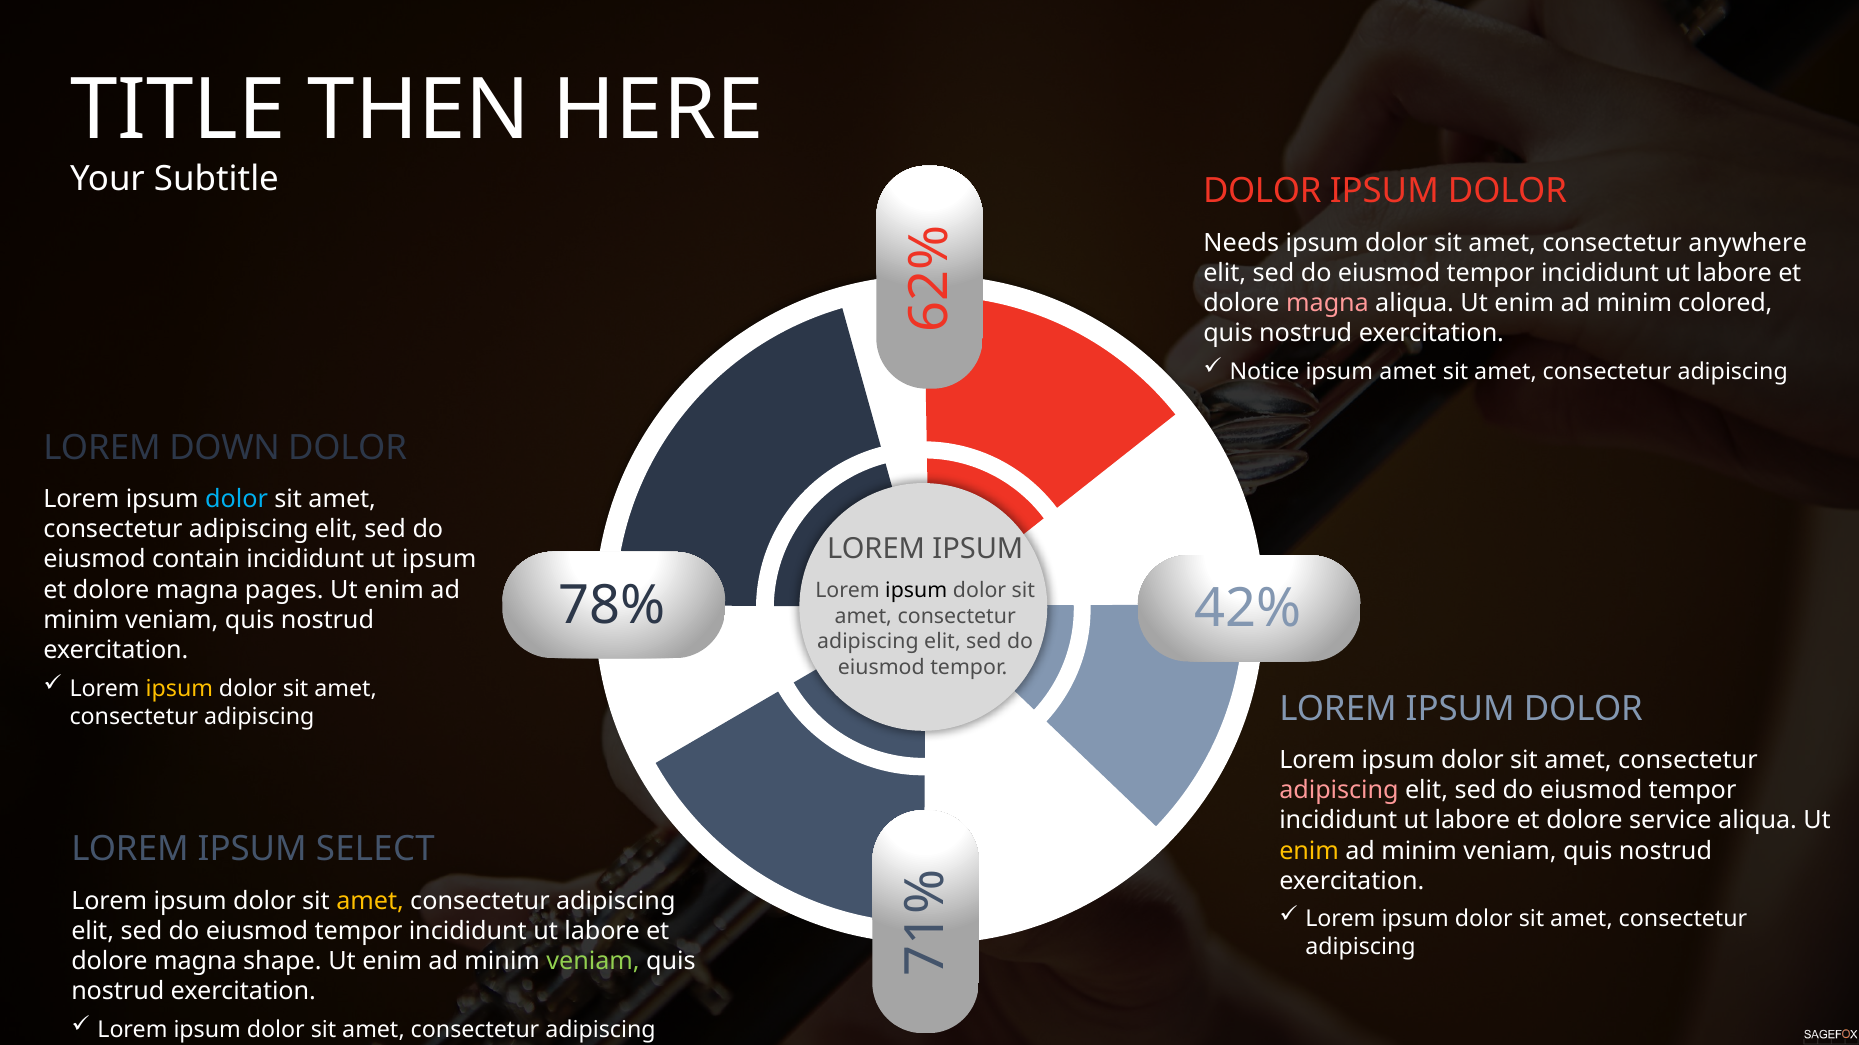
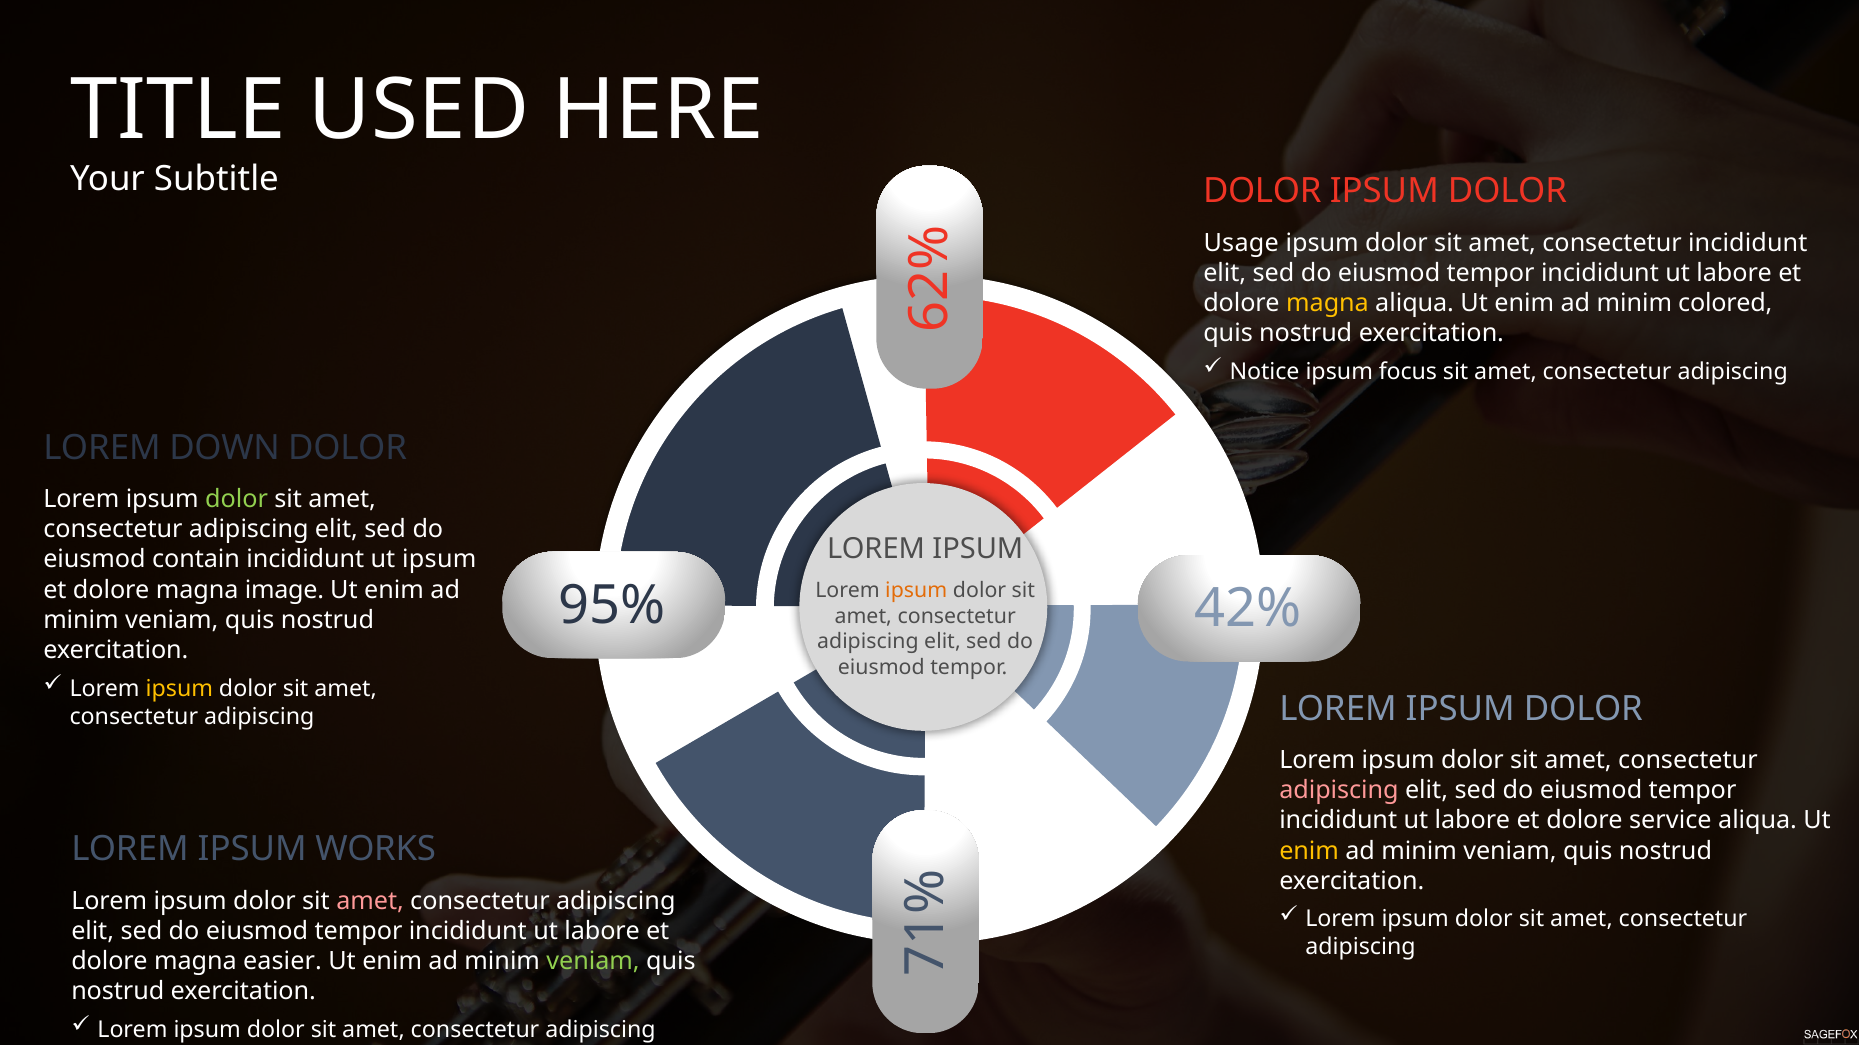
THEN: THEN -> USED
Needs: Needs -> Usage
consectetur anywhere: anywhere -> incididunt
magna at (1328, 303) colour: pink -> yellow
ipsum amet: amet -> focus
dolor at (237, 500) colour: light blue -> light green
pages: pages -> image
ipsum at (916, 591) colour: black -> orange
78%: 78% -> 95%
SELECT: SELECT -> WORKS
amet at (370, 902) colour: yellow -> pink
shape: shape -> easier
